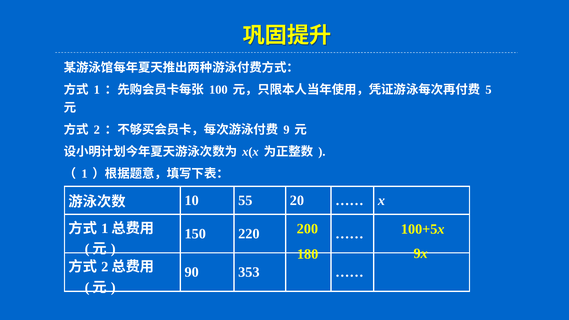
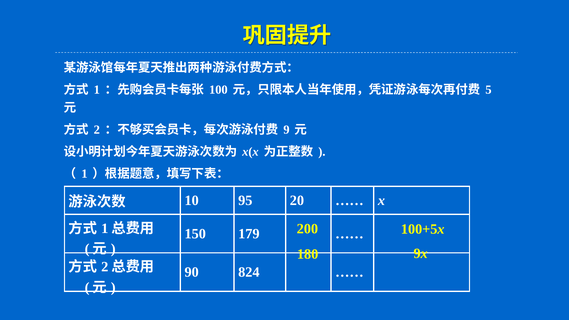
55: 55 -> 95
220: 220 -> 179
353: 353 -> 824
